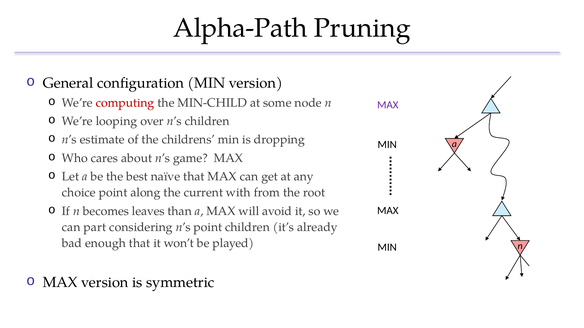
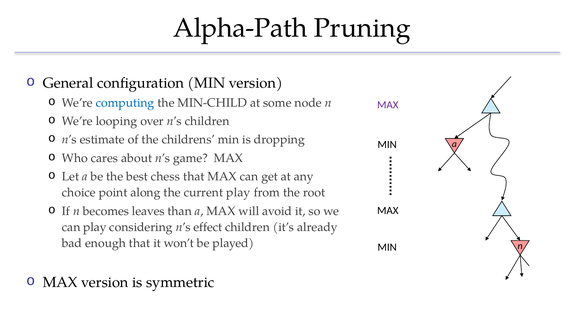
computing colour: red -> blue
naïve: naïve -> chess
current with: with -> play
can part: part -> play
n’s point: point -> effect
